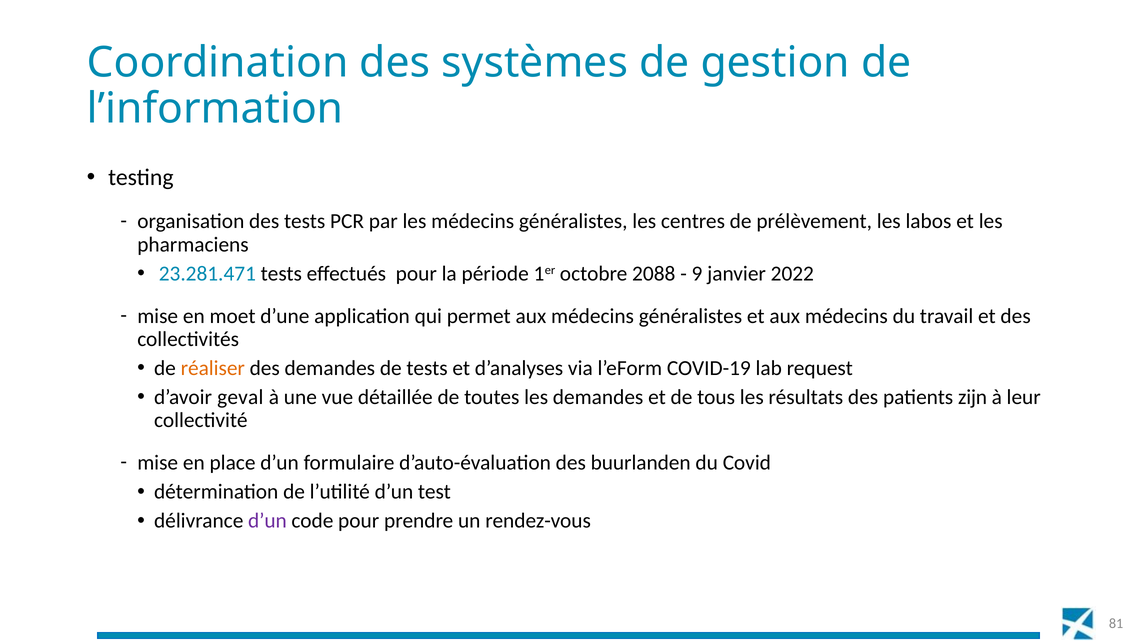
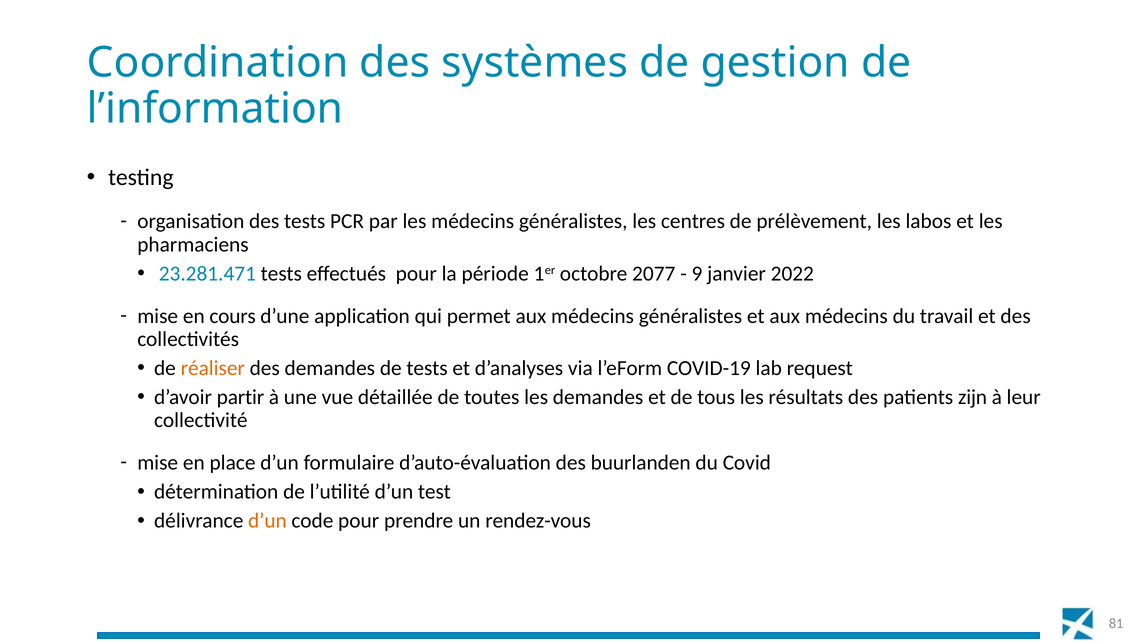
2088: 2088 -> 2077
moet: moet -> cours
geval: geval -> partir
d’un at (267, 521) colour: purple -> orange
